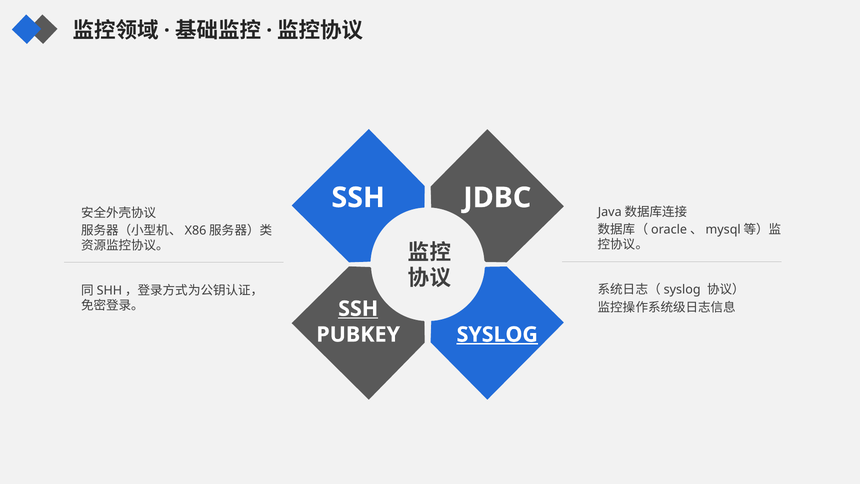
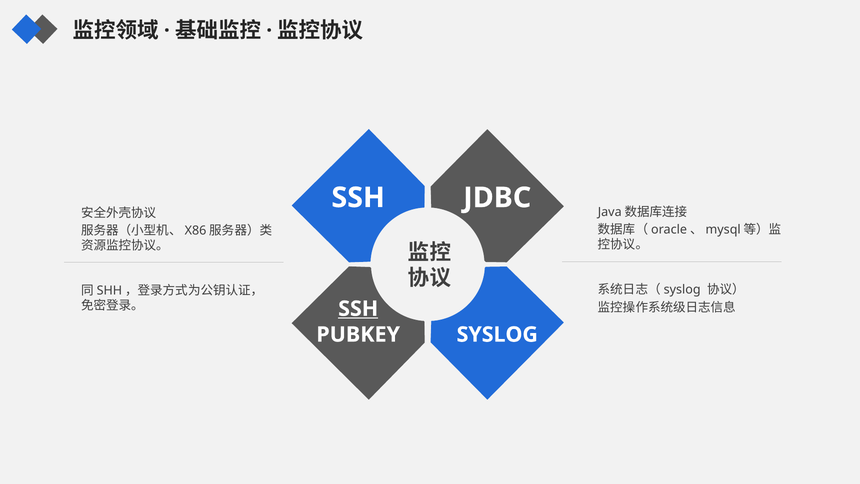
SYSLOG underline: present -> none
